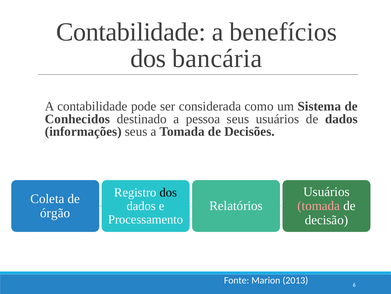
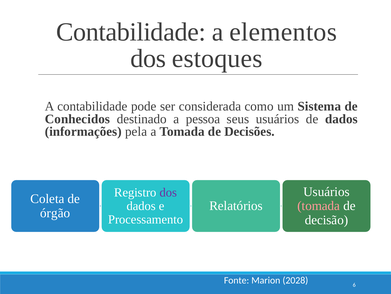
benefícios: benefícios -> elementos
bancária: bancária -> estoques
informações seus: seus -> pela
dos at (168, 192) colour: black -> purple
2013: 2013 -> 2028
